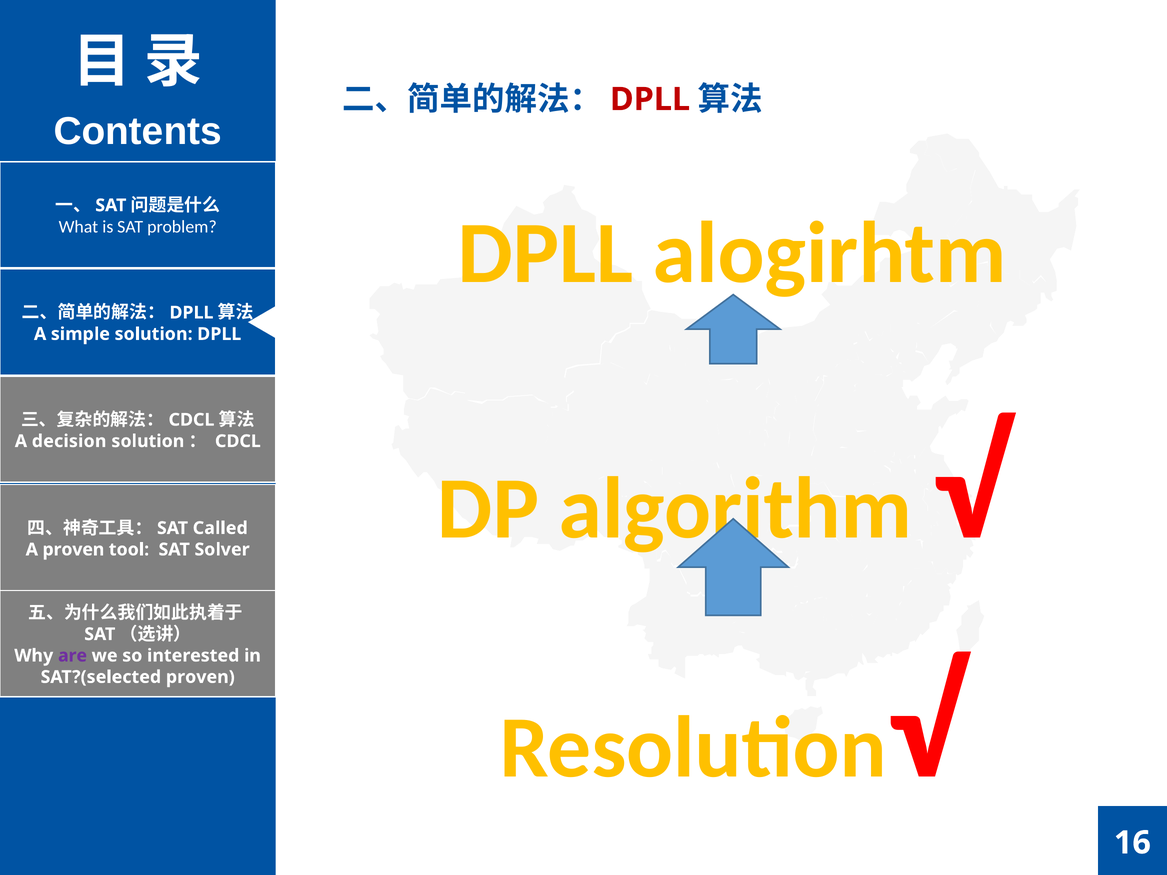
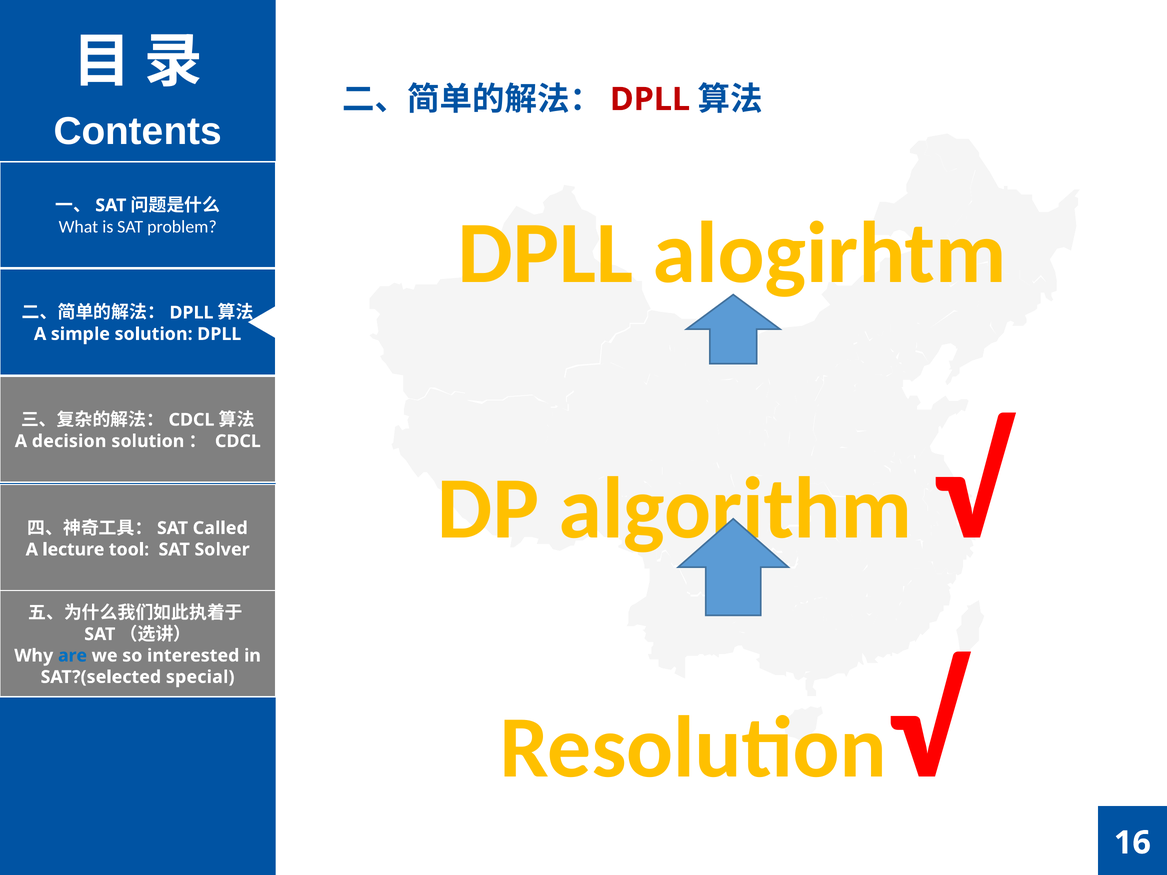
A proven: proven -> lecture
are colour: purple -> blue
SAT?(selected proven: proven -> special
